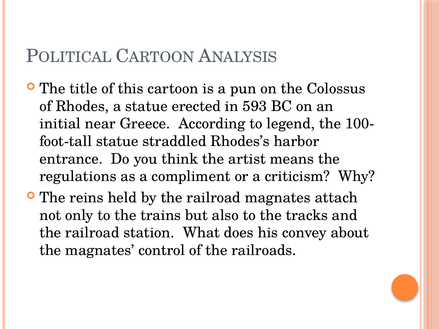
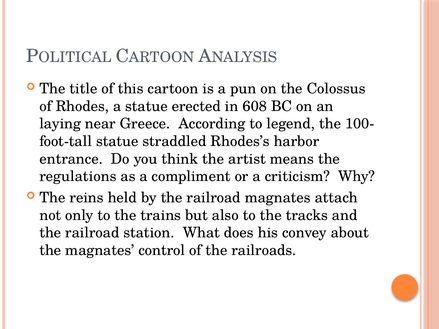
593: 593 -> 608
initial: initial -> laying
